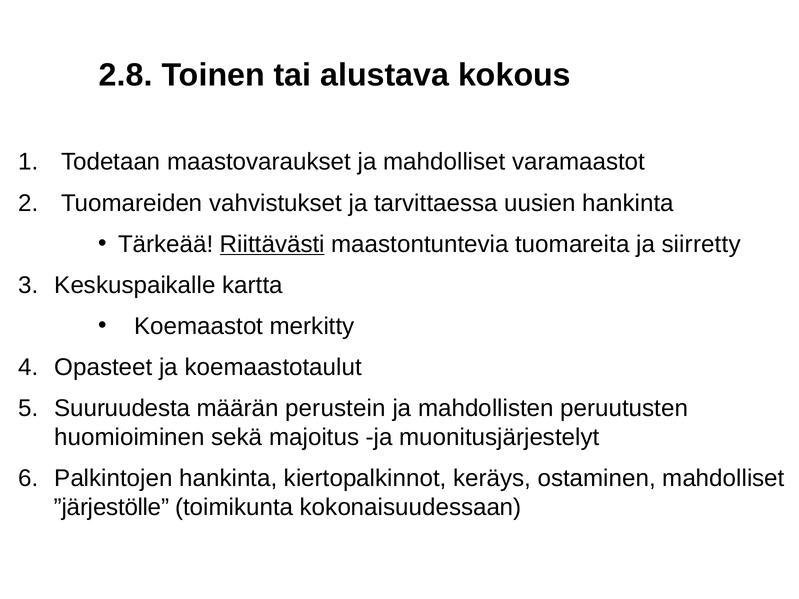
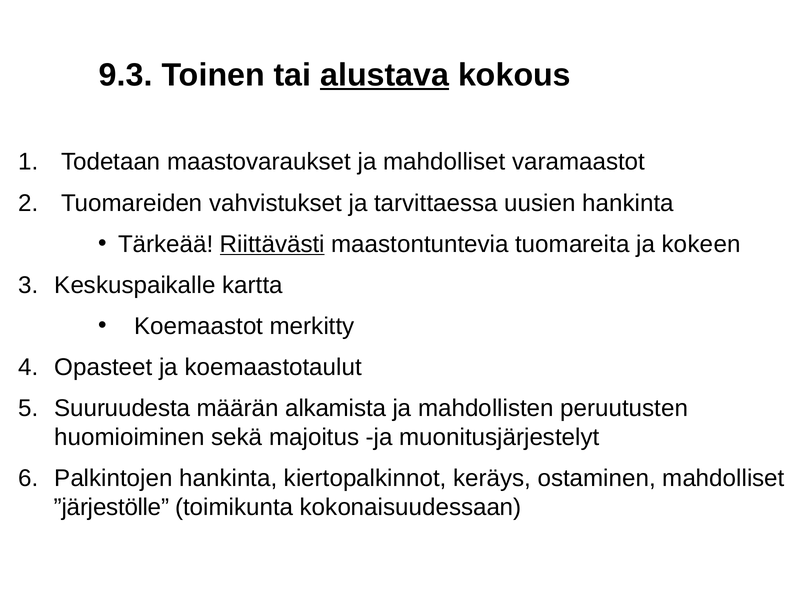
2.8: 2.8 -> 9.3
alustava underline: none -> present
siirretty: siirretty -> kokeen
perustein: perustein -> alkamista
